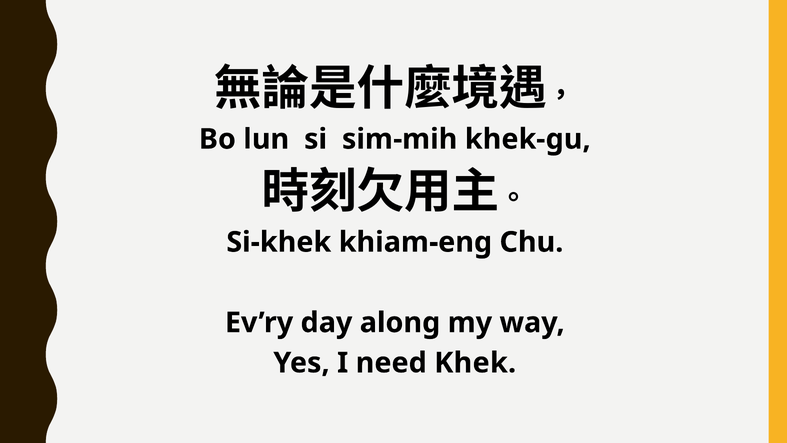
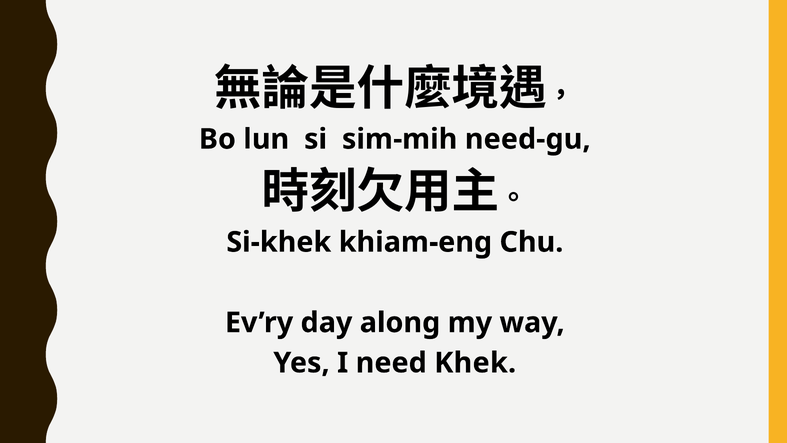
khek-gu: khek-gu -> need-gu
